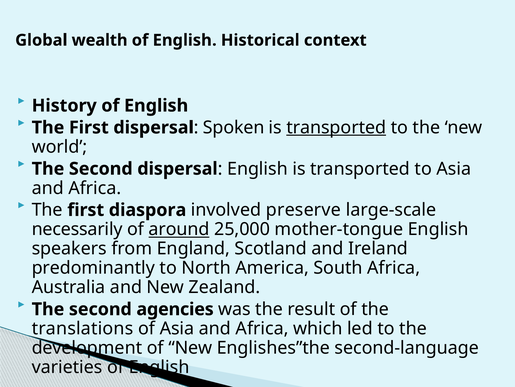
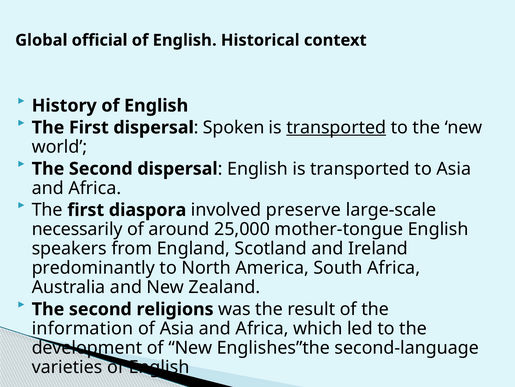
wealth: wealth -> official
around underline: present -> none
agencies: agencies -> religions
translations: translations -> information
